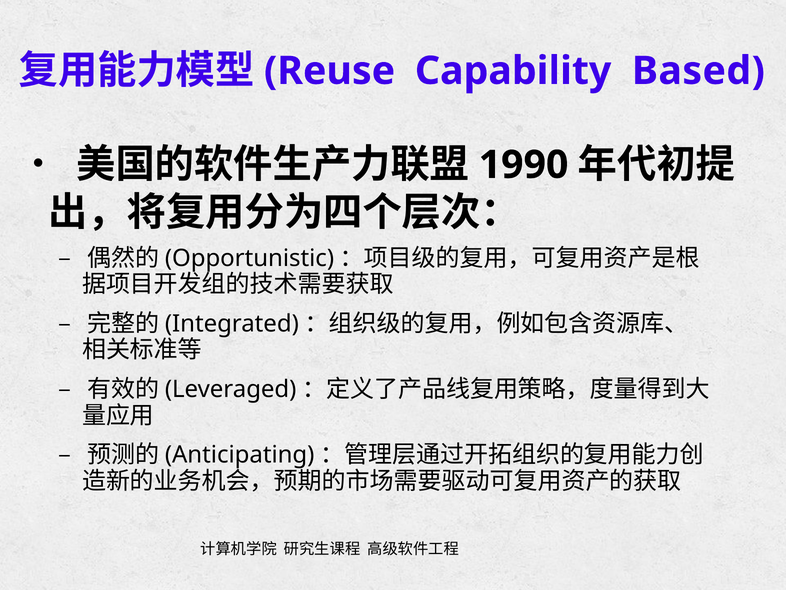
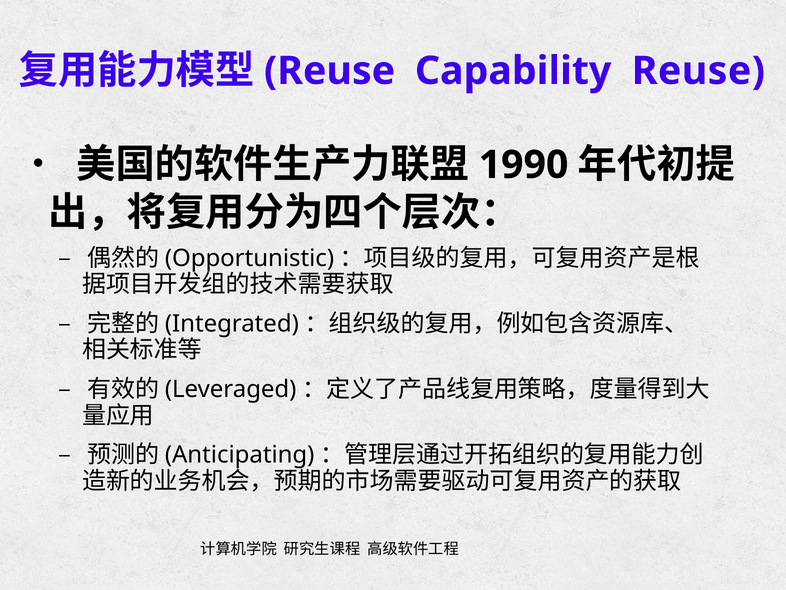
Capability Based: Based -> Reuse
